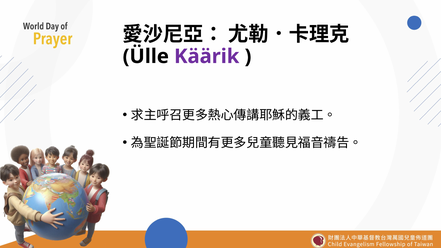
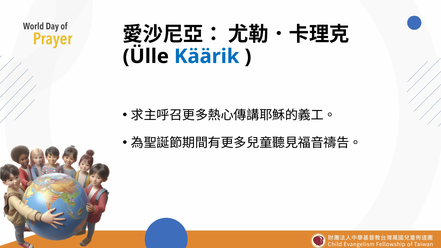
Käärik colour: purple -> blue
